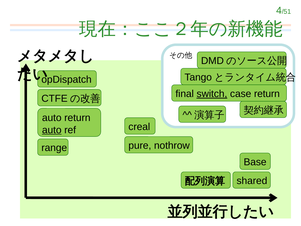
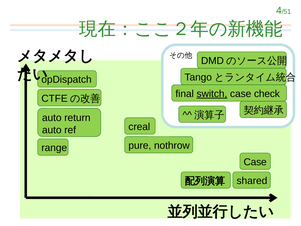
case return: return -> check
auto at (52, 130) underline: present -> none
Base at (255, 162): Base -> Case
